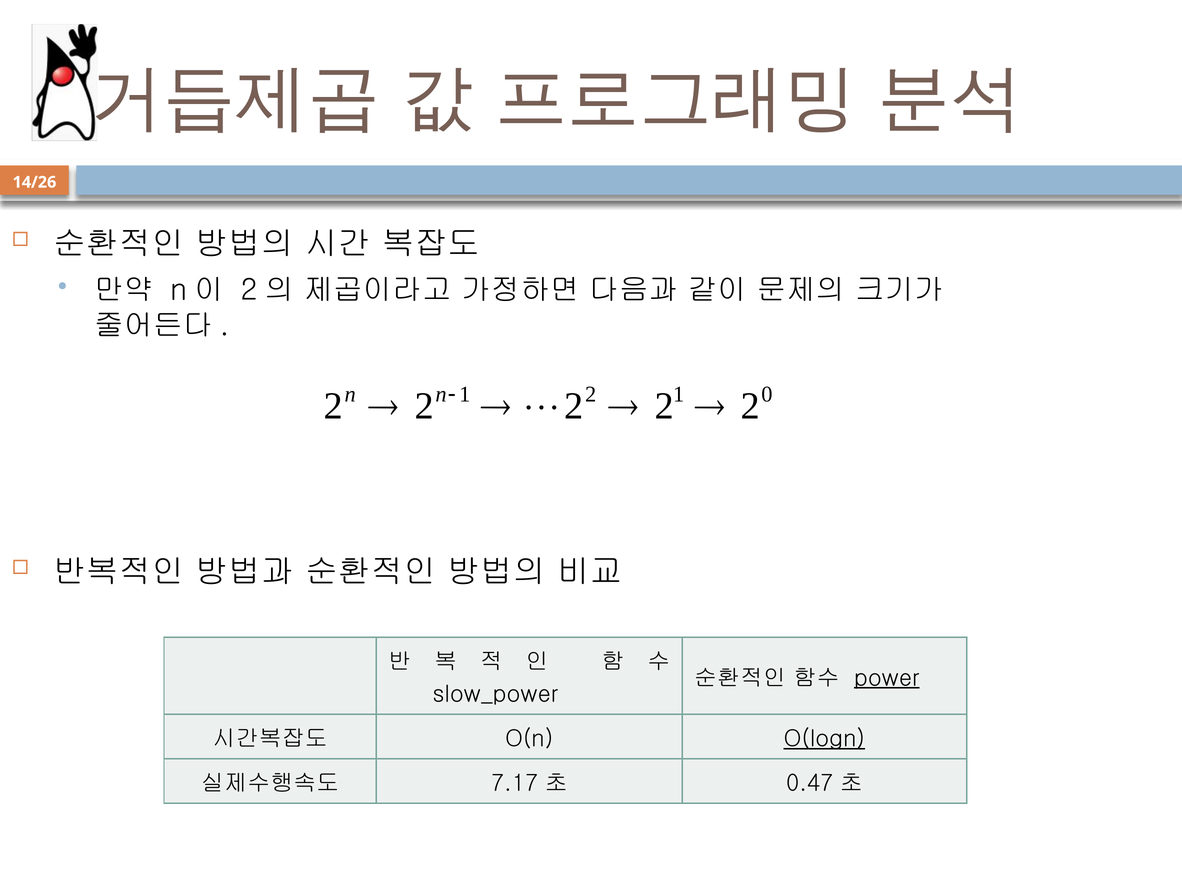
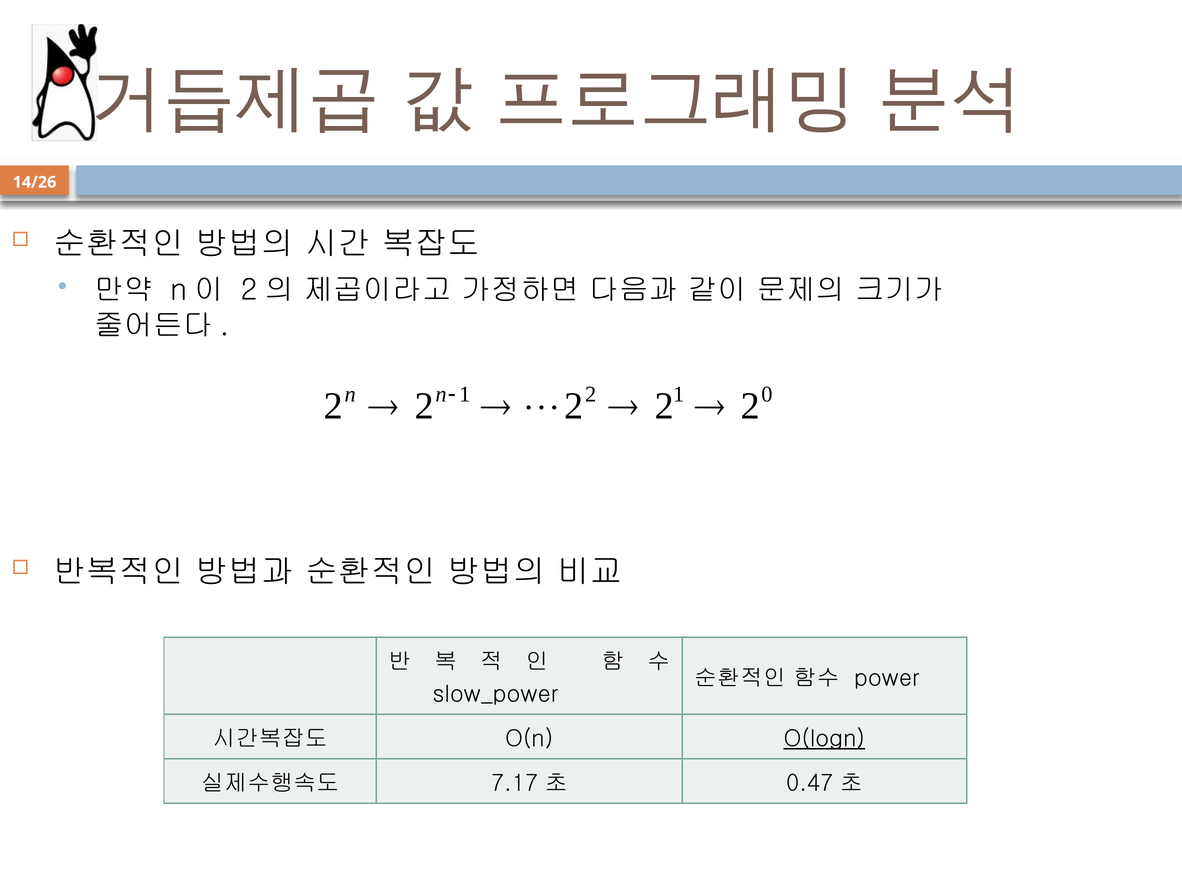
power underline: present -> none
